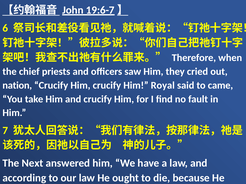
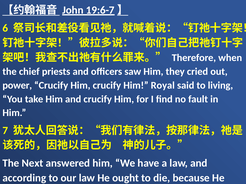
nation: nation -> power
came: came -> living
